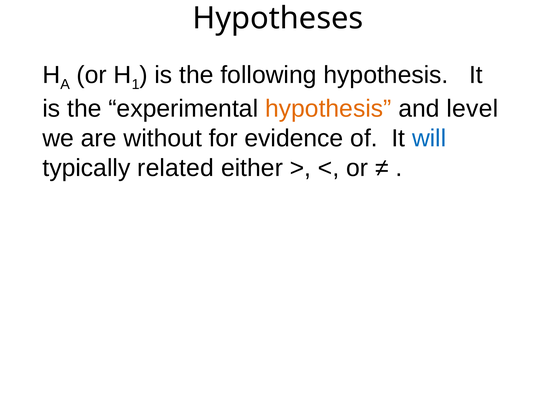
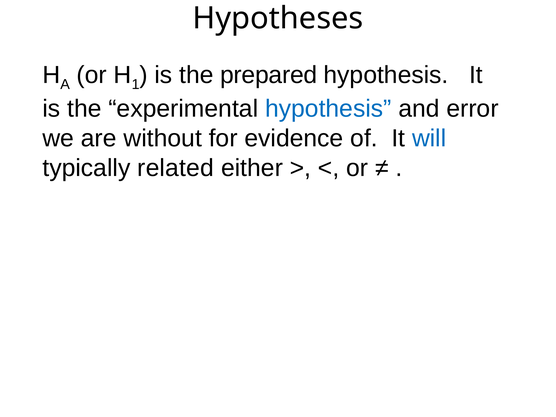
following: following -> prepared
hypothesis at (328, 109) colour: orange -> blue
level: level -> error
